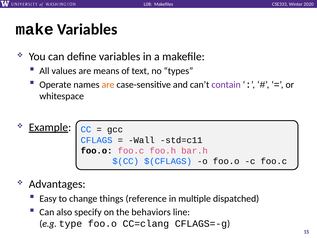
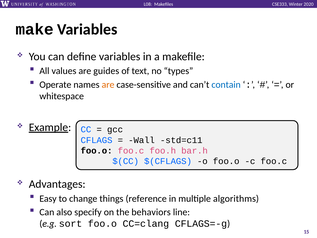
means: means -> guides
contain colour: purple -> blue
dispatched: dispatched -> algorithms
type: type -> sort
